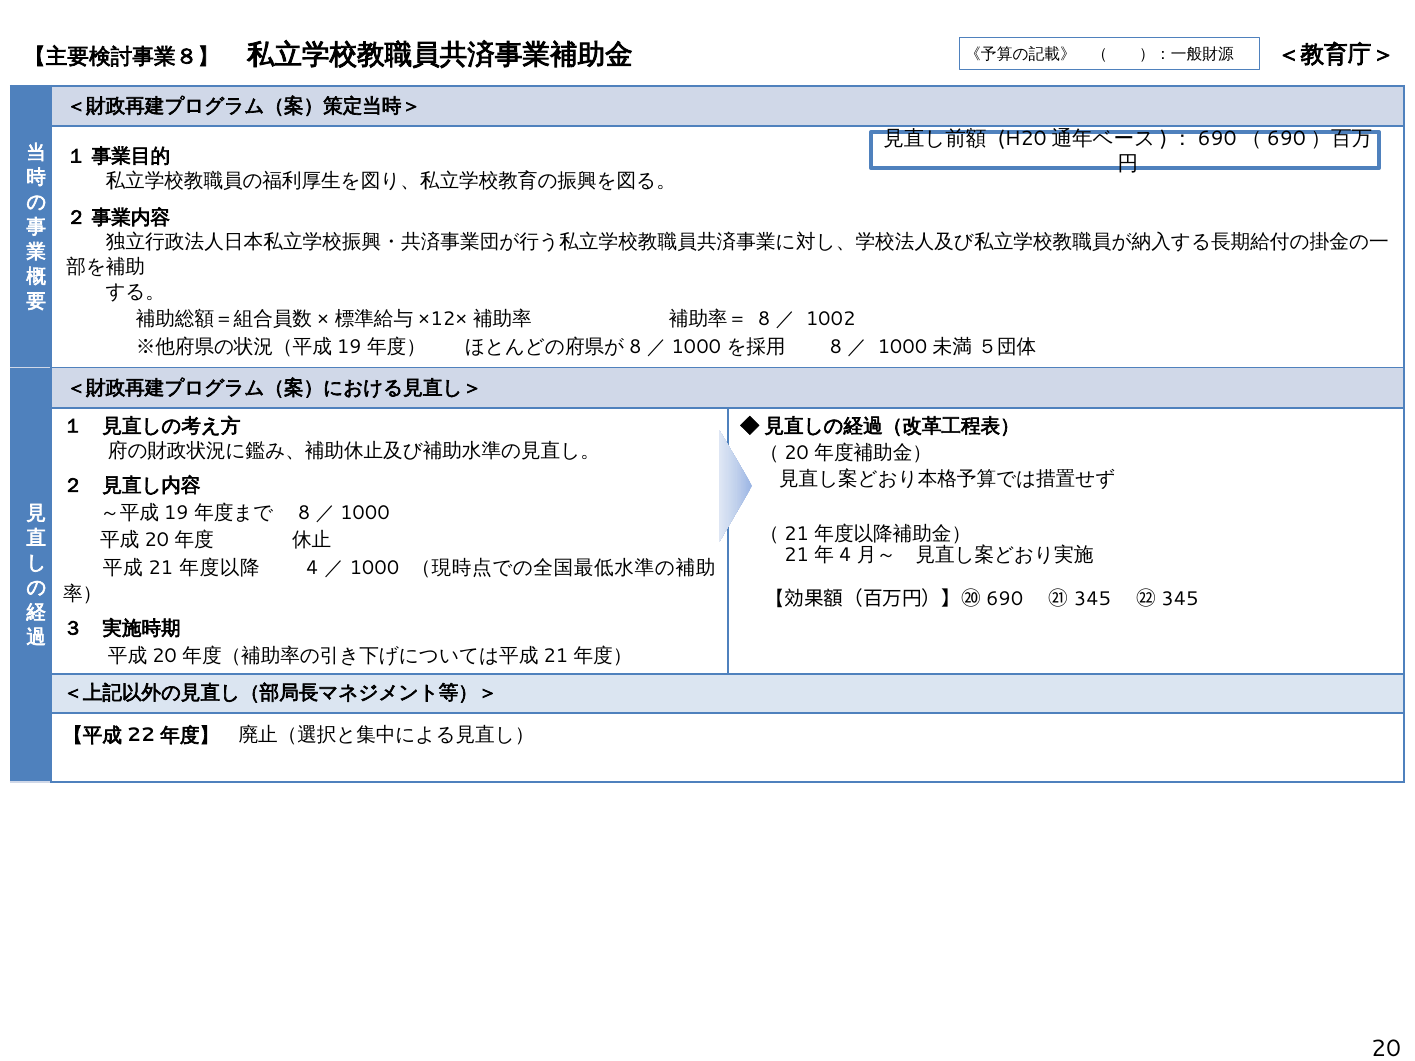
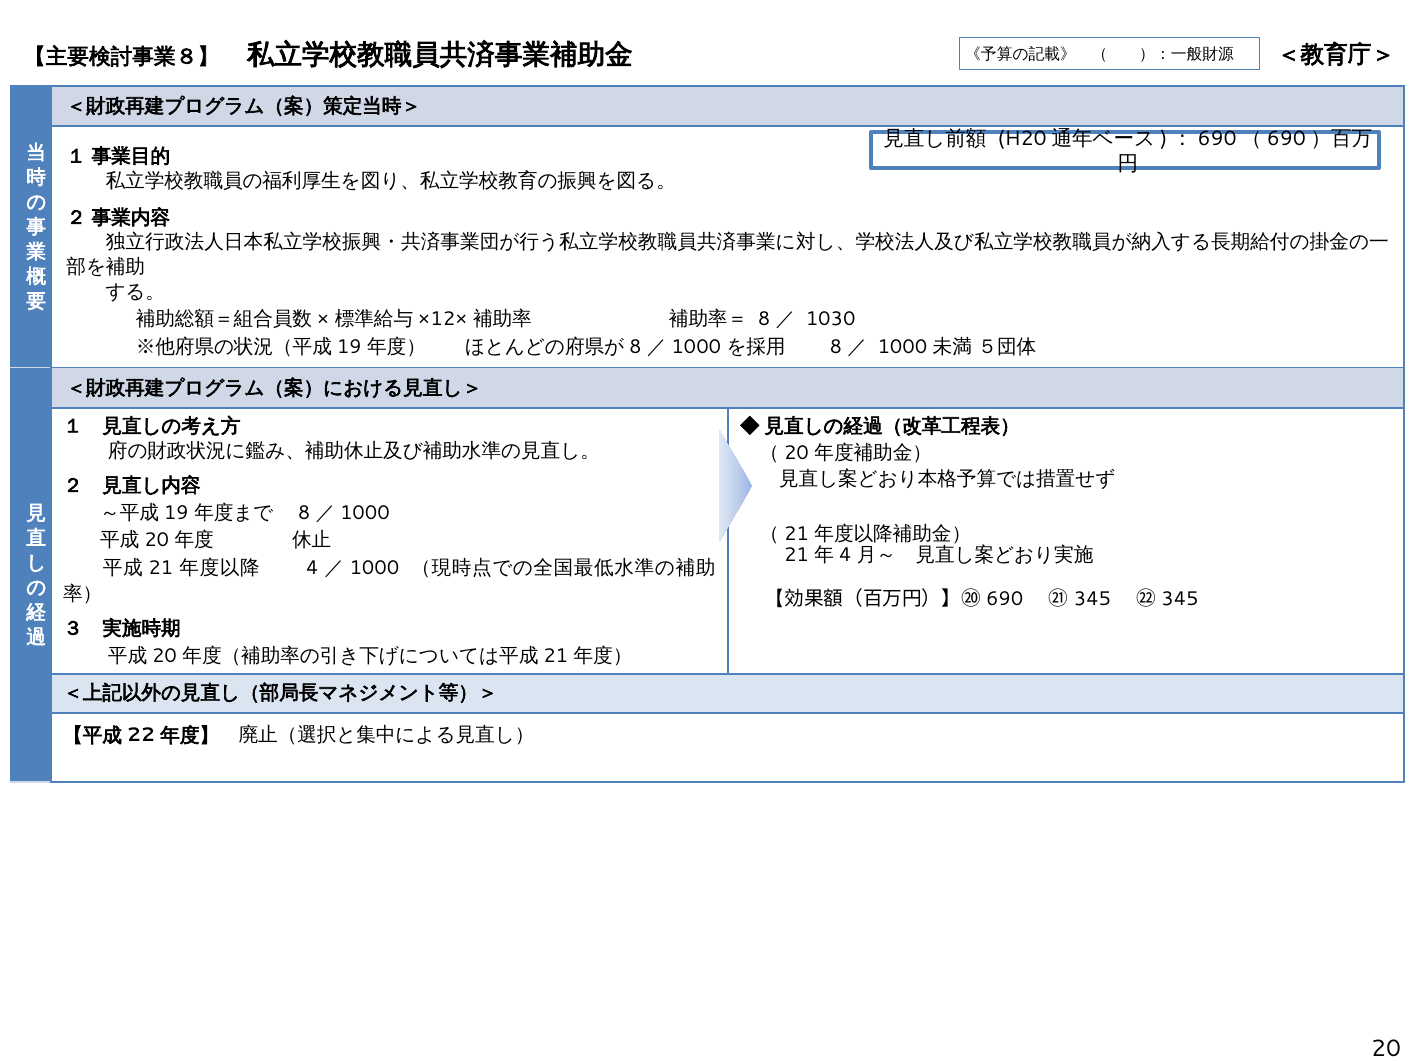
1002: 1002 -> 1030
